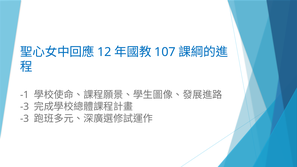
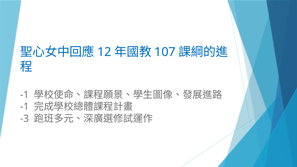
-3 at (25, 107): -3 -> -1
